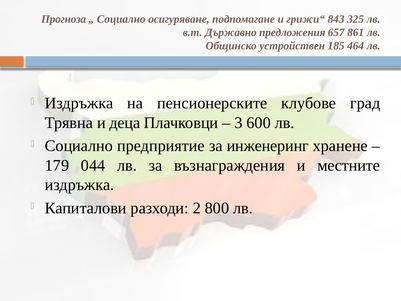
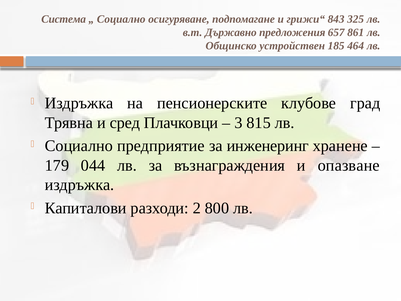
Прогноза: Прогноза -> Система
деца: деца -> сред
600: 600 -> 815
местните: местните -> опазване
